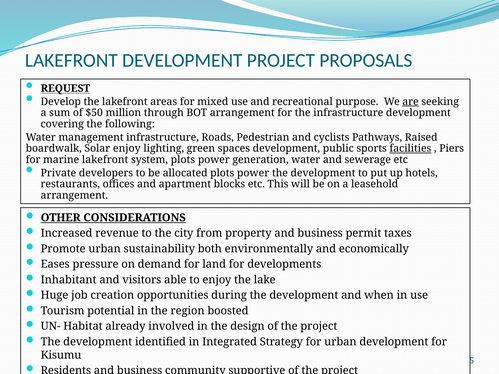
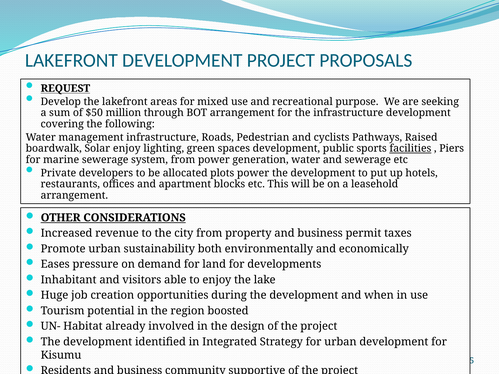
are underline: present -> none
marine lakefront: lakefront -> sewerage
system plots: plots -> from
